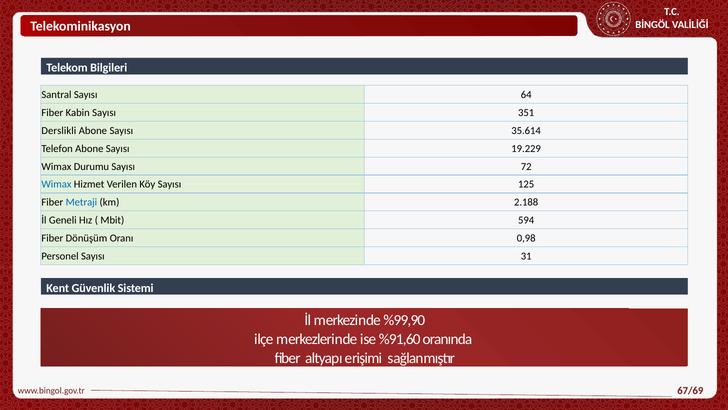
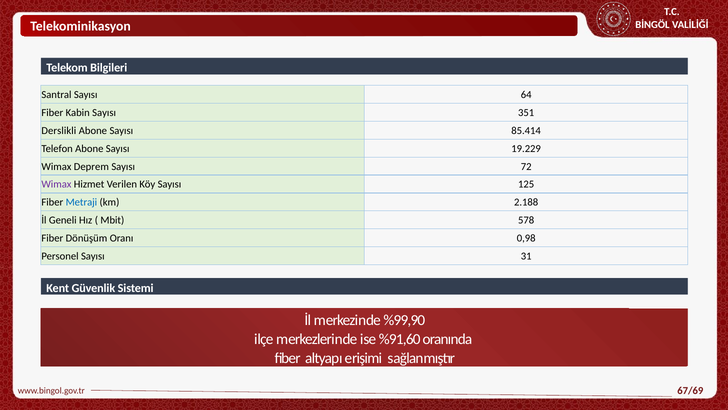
35.614: 35.614 -> 85.414
Durumu: Durumu -> Deprem
Wimax at (56, 184) colour: blue -> purple
594: 594 -> 578
